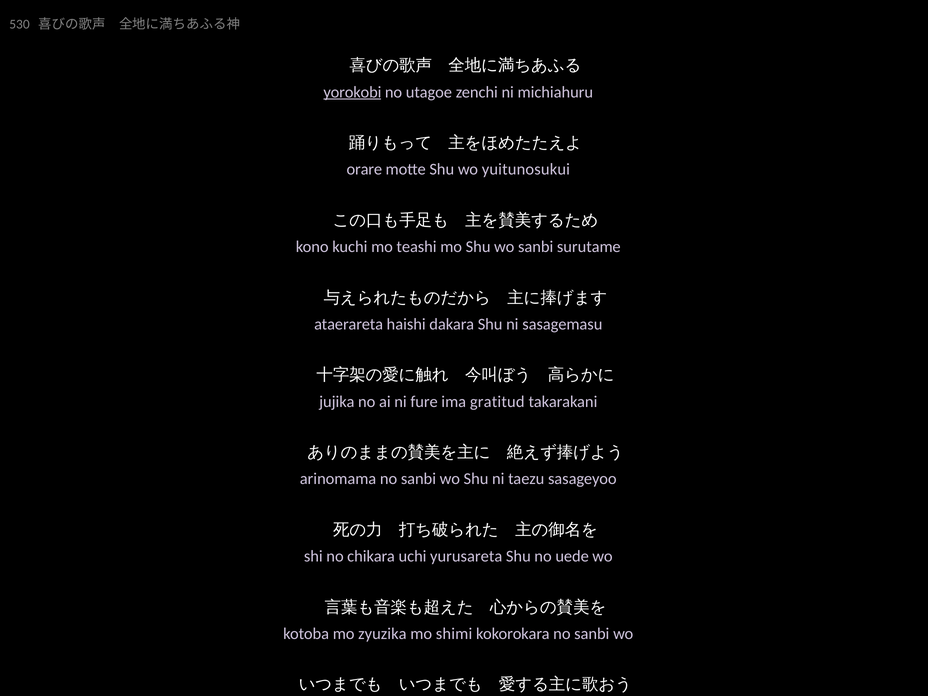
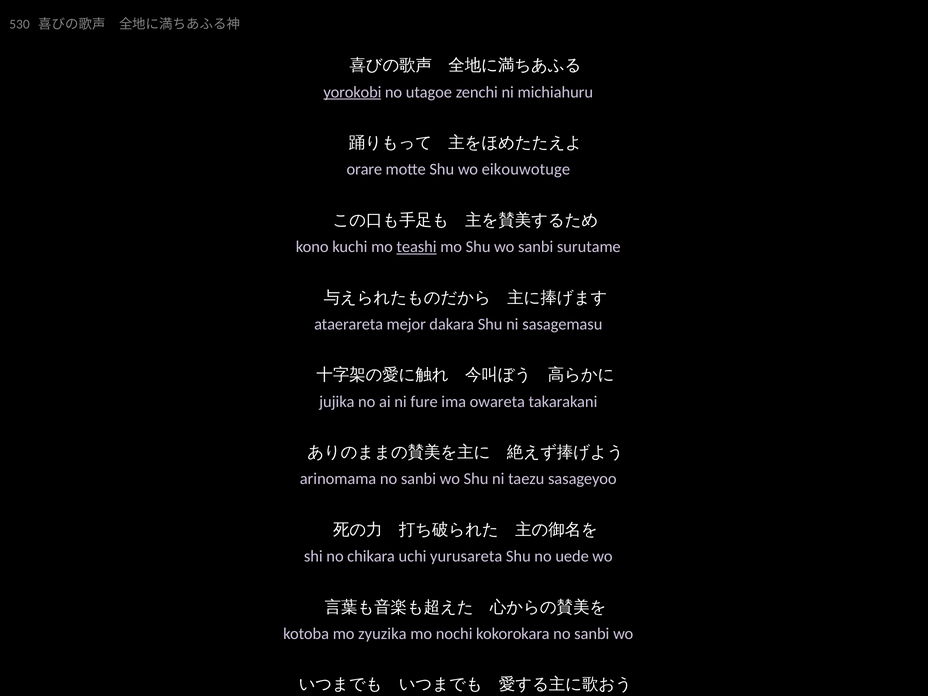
yuitunosukui: yuitunosukui -> eikouwotuge
teashi underline: none -> present
haishi: haishi -> mejor
gratitud: gratitud -> owareta
shimi: shimi -> nochi
